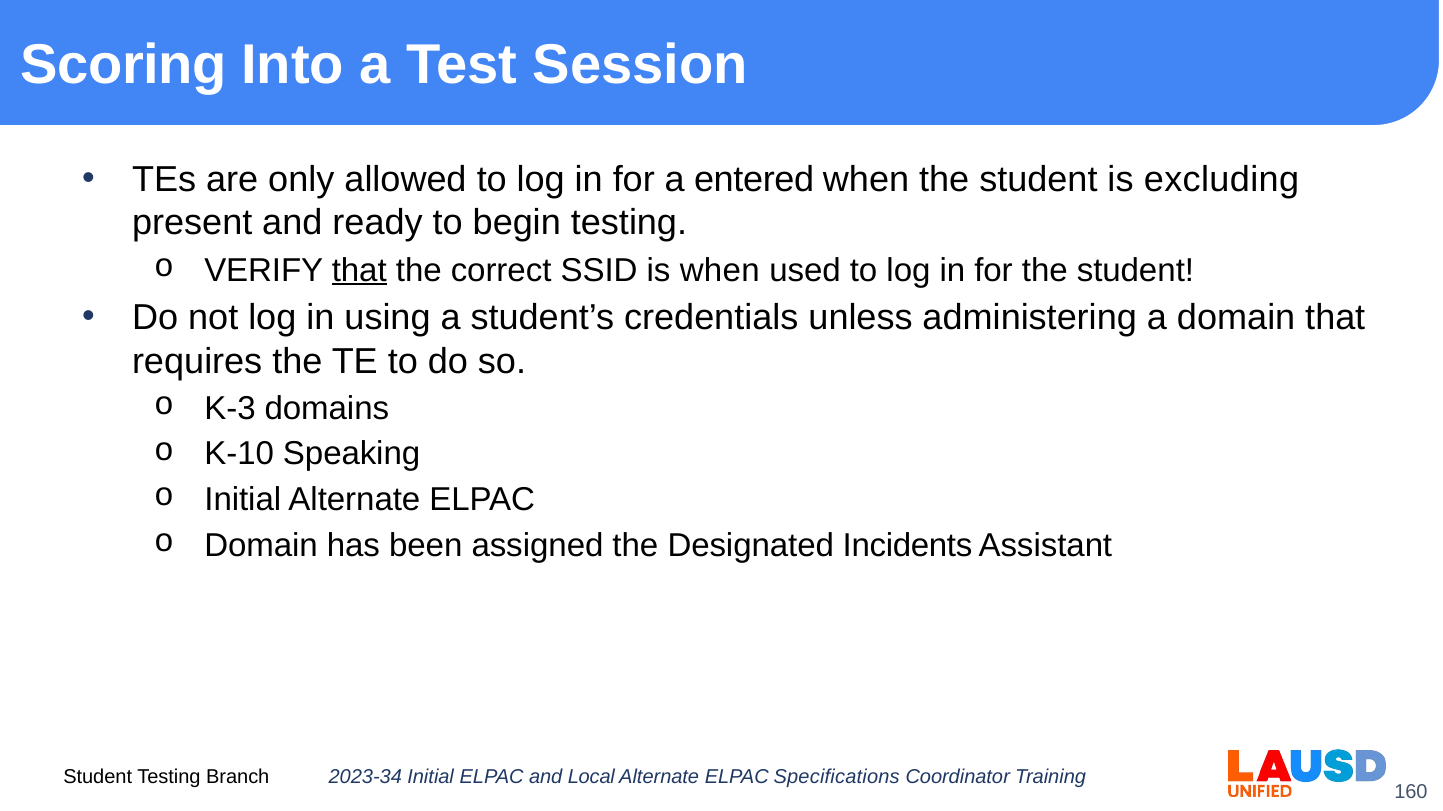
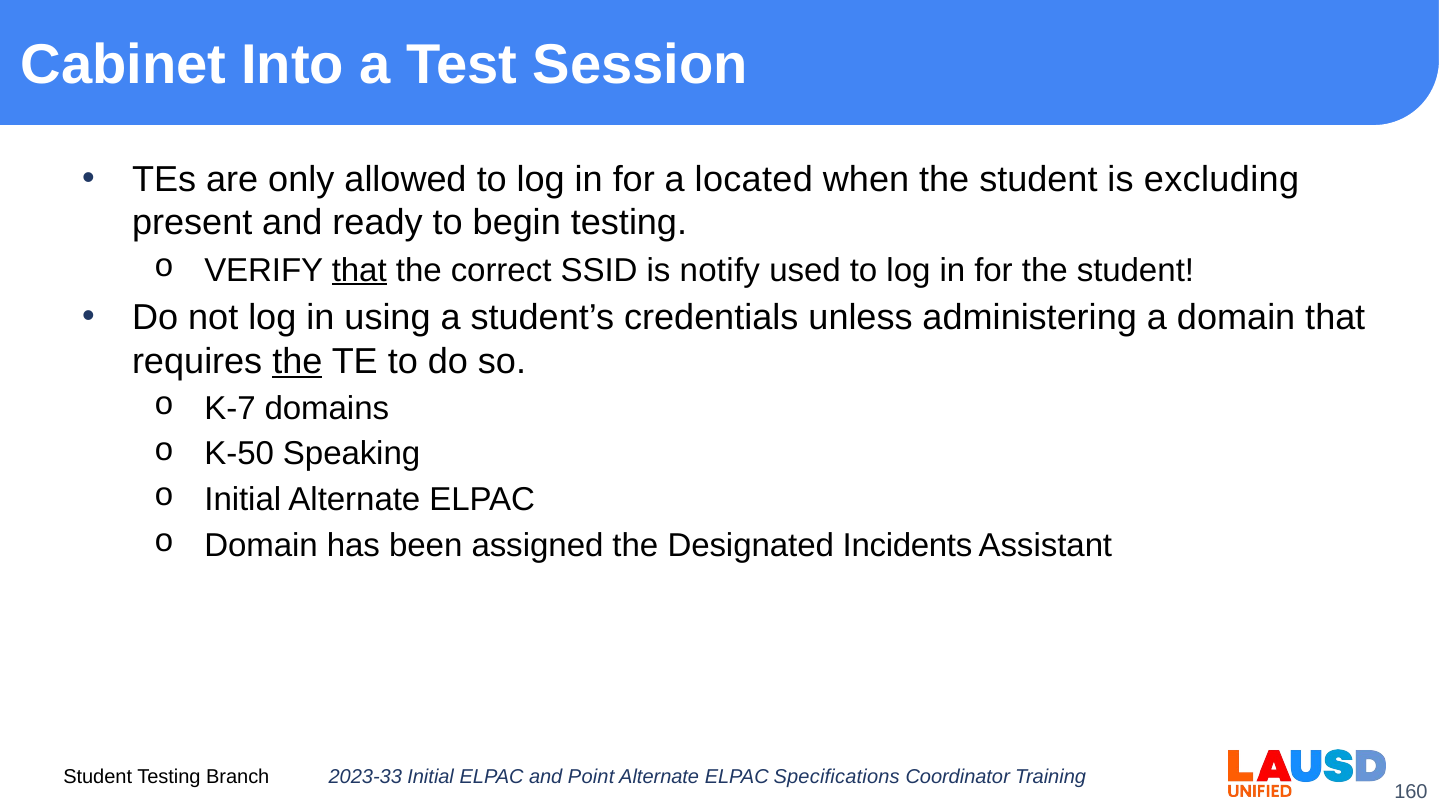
Scoring: Scoring -> Cabinet
entered: entered -> located
is when: when -> notify
the at (297, 361) underline: none -> present
K-3: K-3 -> K-7
K-10: K-10 -> K-50
2023-34: 2023-34 -> 2023-33
Local: Local -> Point
